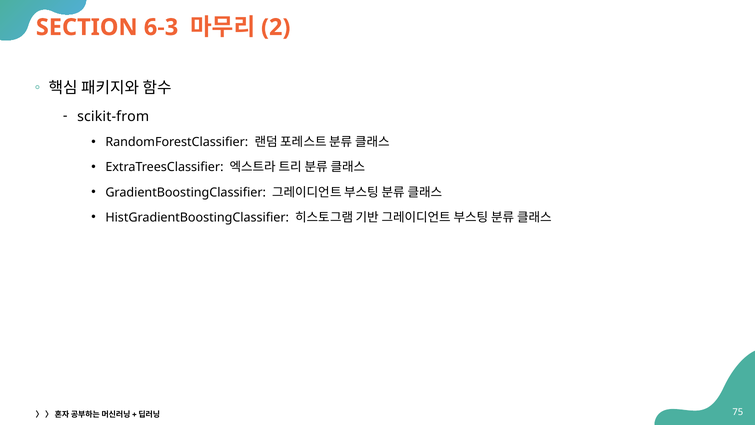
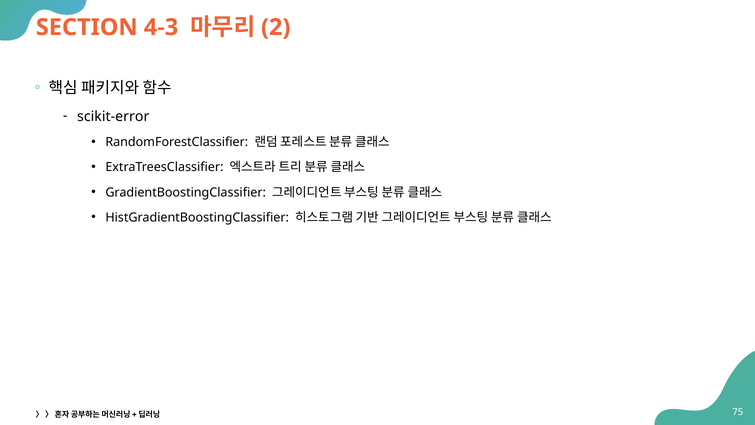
6-3: 6-3 -> 4-3
scikit-from: scikit-from -> scikit-error
